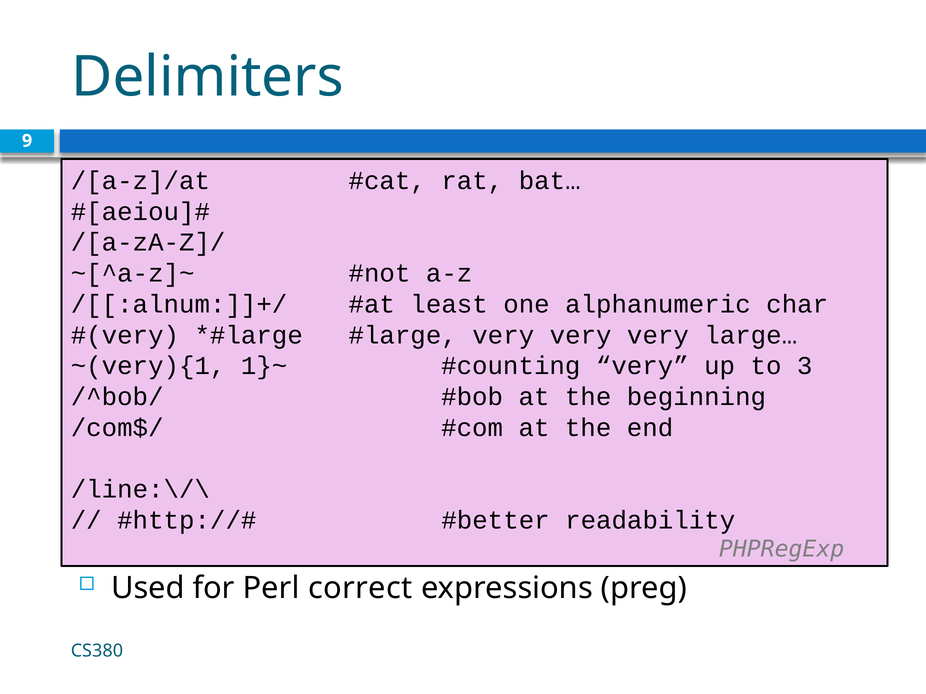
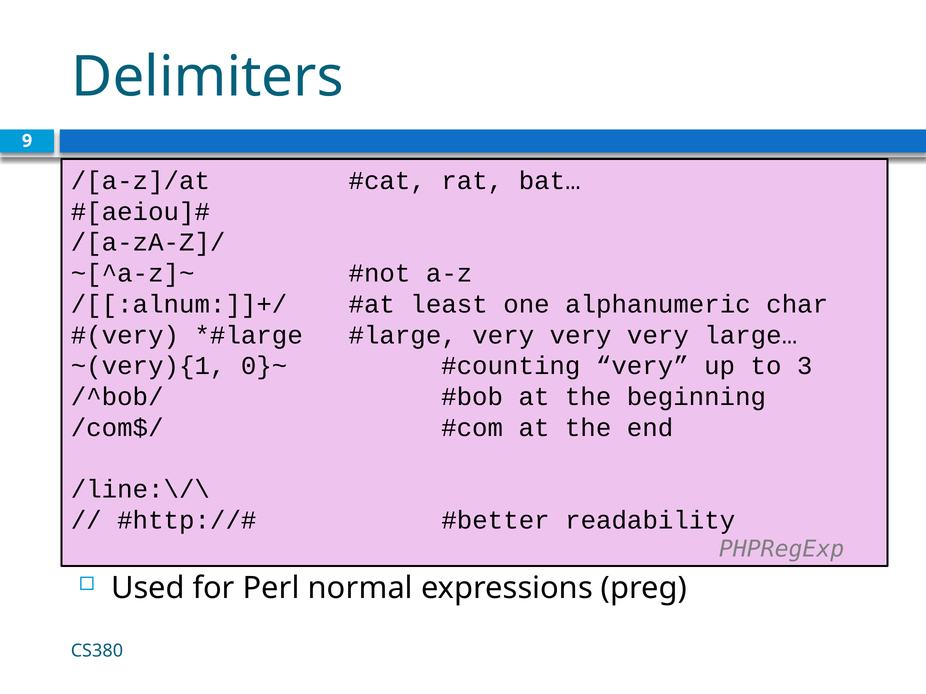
1}~: 1}~ -> 0}~
correct: correct -> normal
